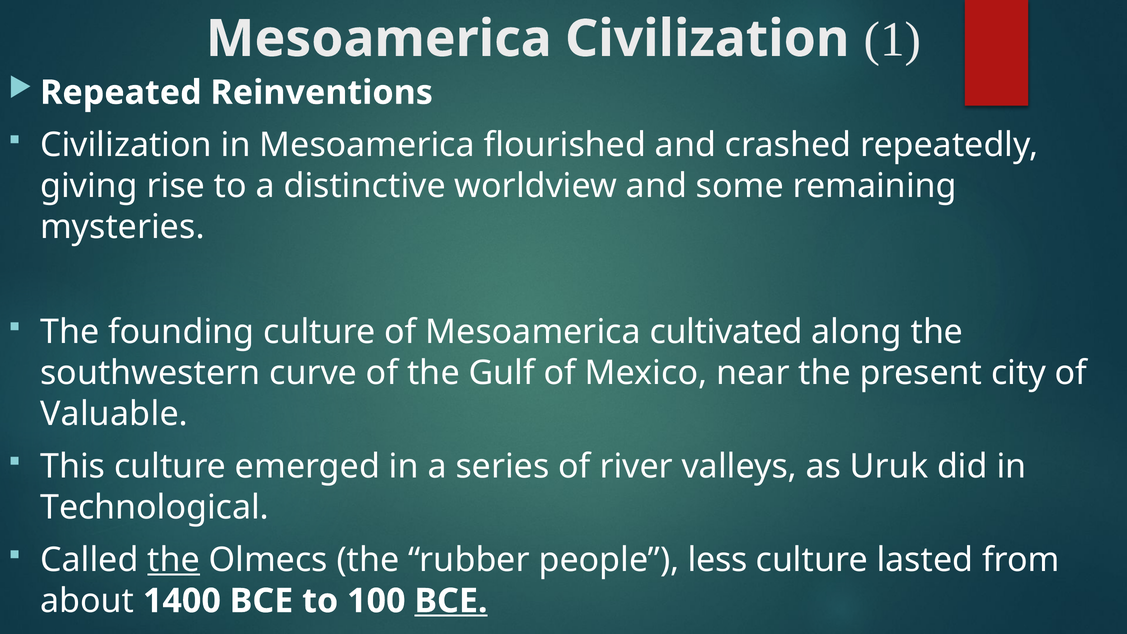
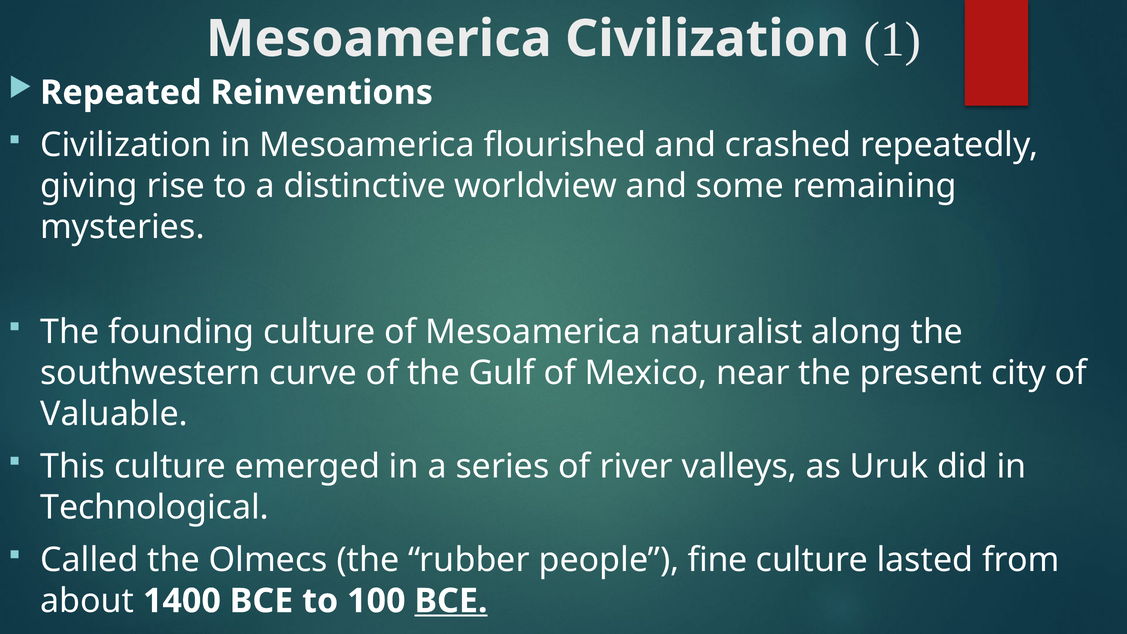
cultivated: cultivated -> naturalist
the at (174, 560) underline: present -> none
less: less -> fine
